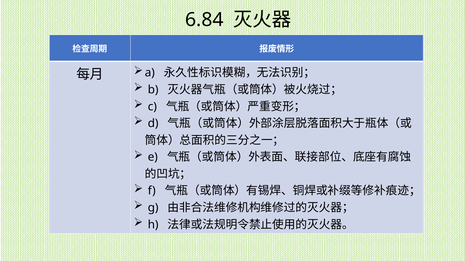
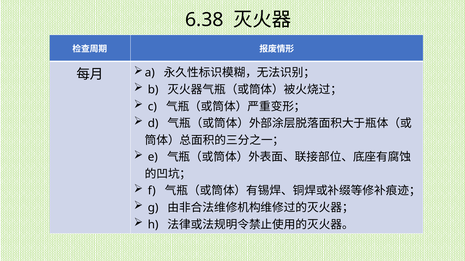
6.84: 6.84 -> 6.38
